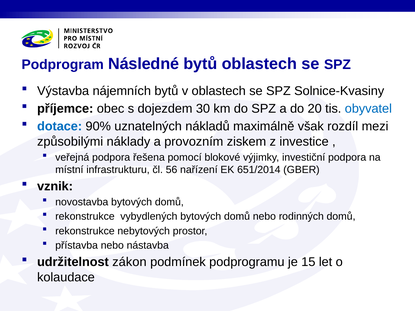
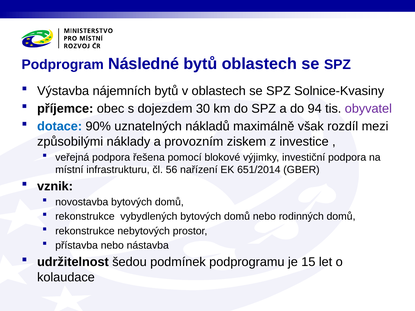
20: 20 -> 94
obyvatel colour: blue -> purple
zákon: zákon -> šedou
